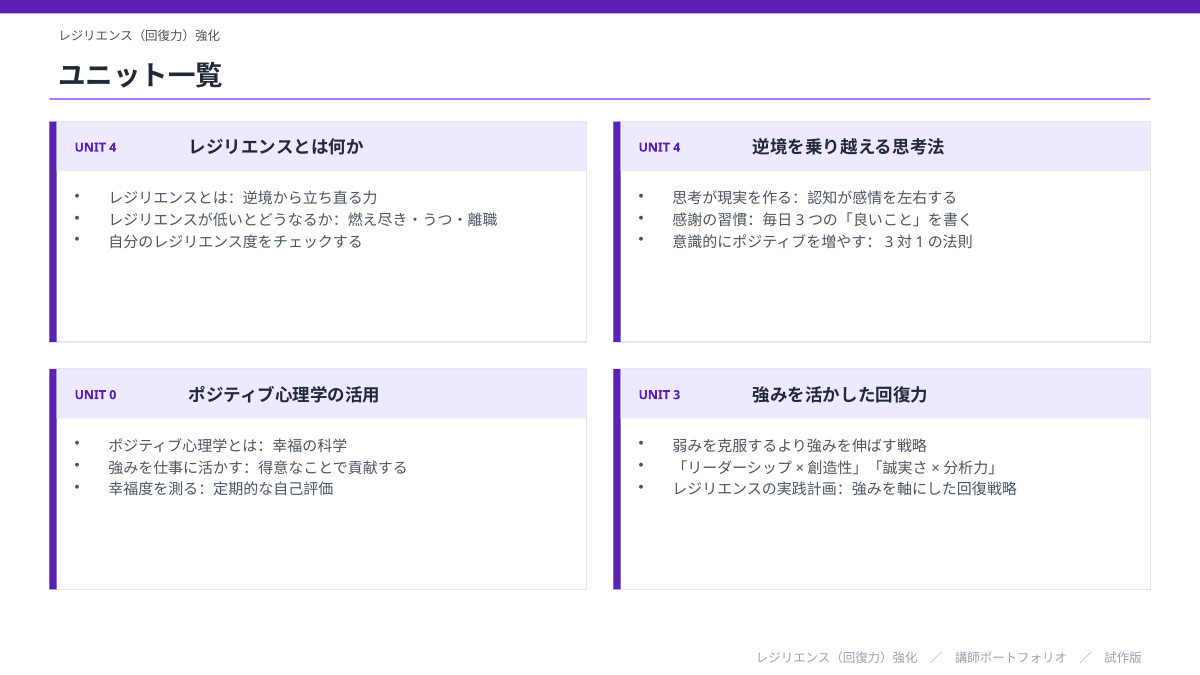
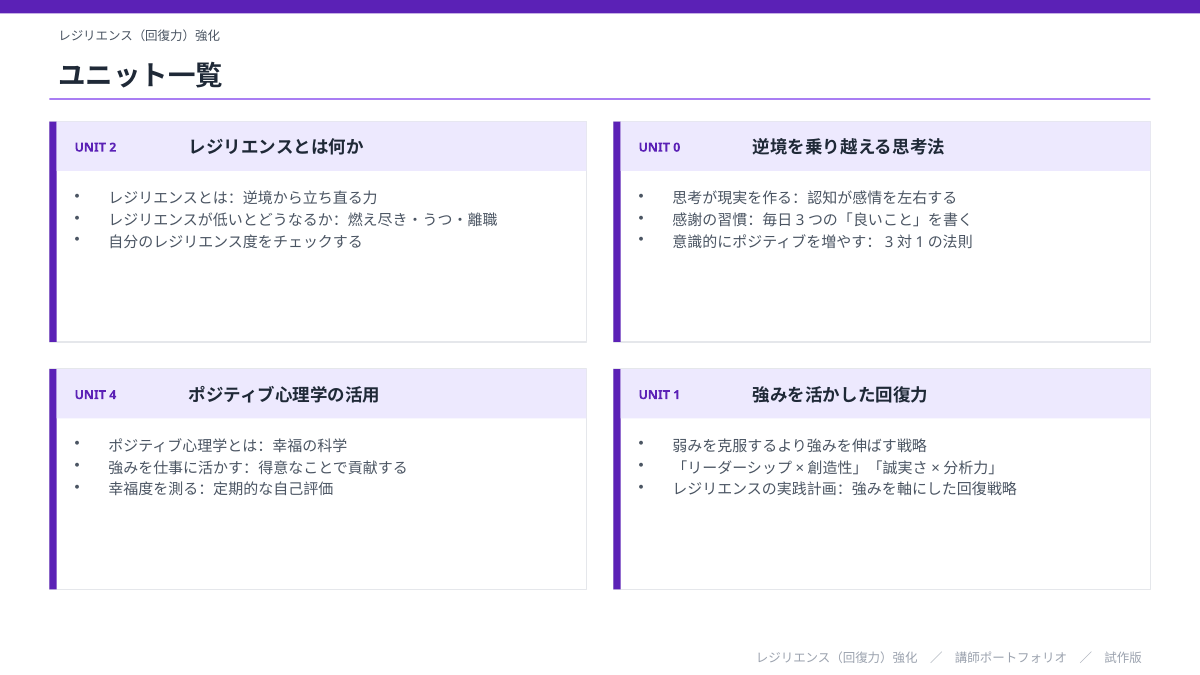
4 at (113, 148): 4 -> 2
4 at (677, 148): 4 -> 0
0: 0 -> 4
3: 3 -> 1
